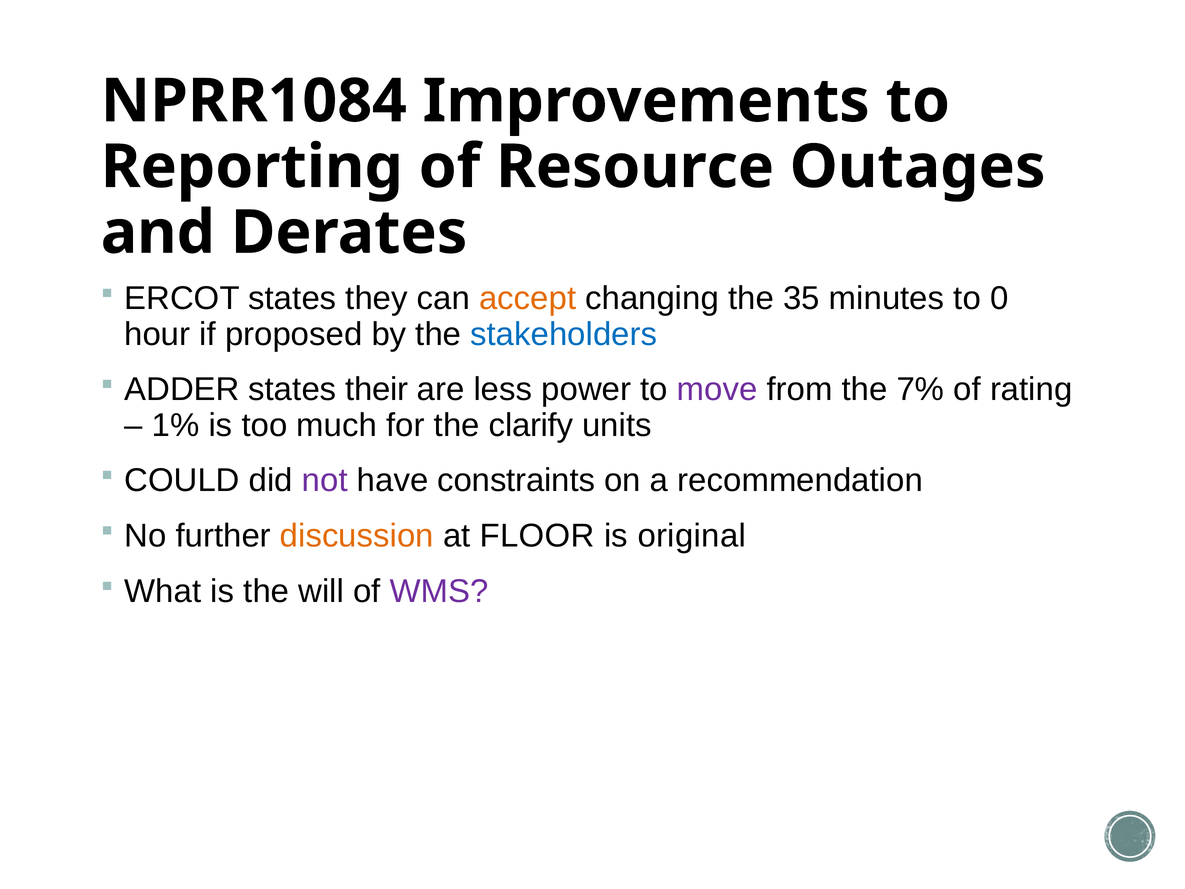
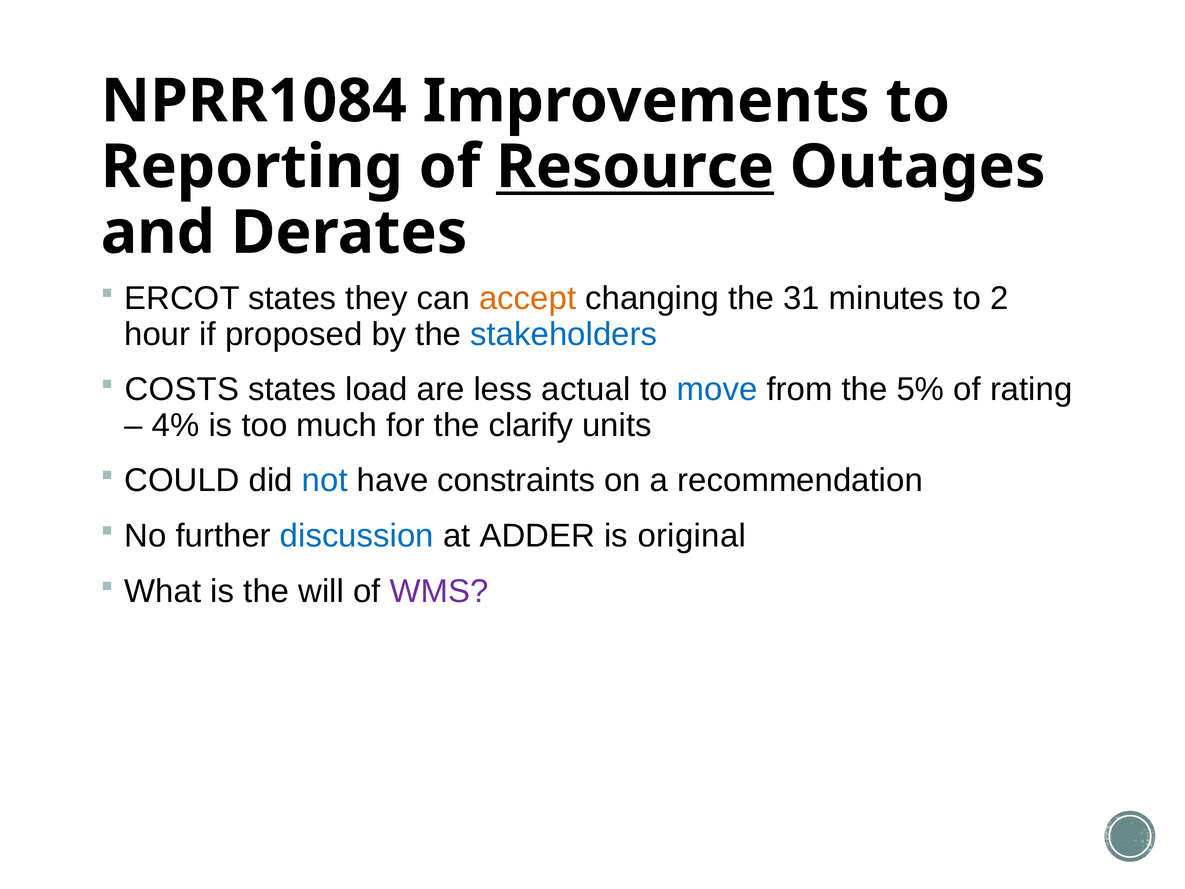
Resource underline: none -> present
35: 35 -> 31
0: 0 -> 2
ADDER: ADDER -> COSTS
their: their -> load
power: power -> actual
move colour: purple -> blue
7%: 7% -> 5%
1%: 1% -> 4%
not colour: purple -> blue
discussion colour: orange -> blue
FLOOR: FLOOR -> ADDER
